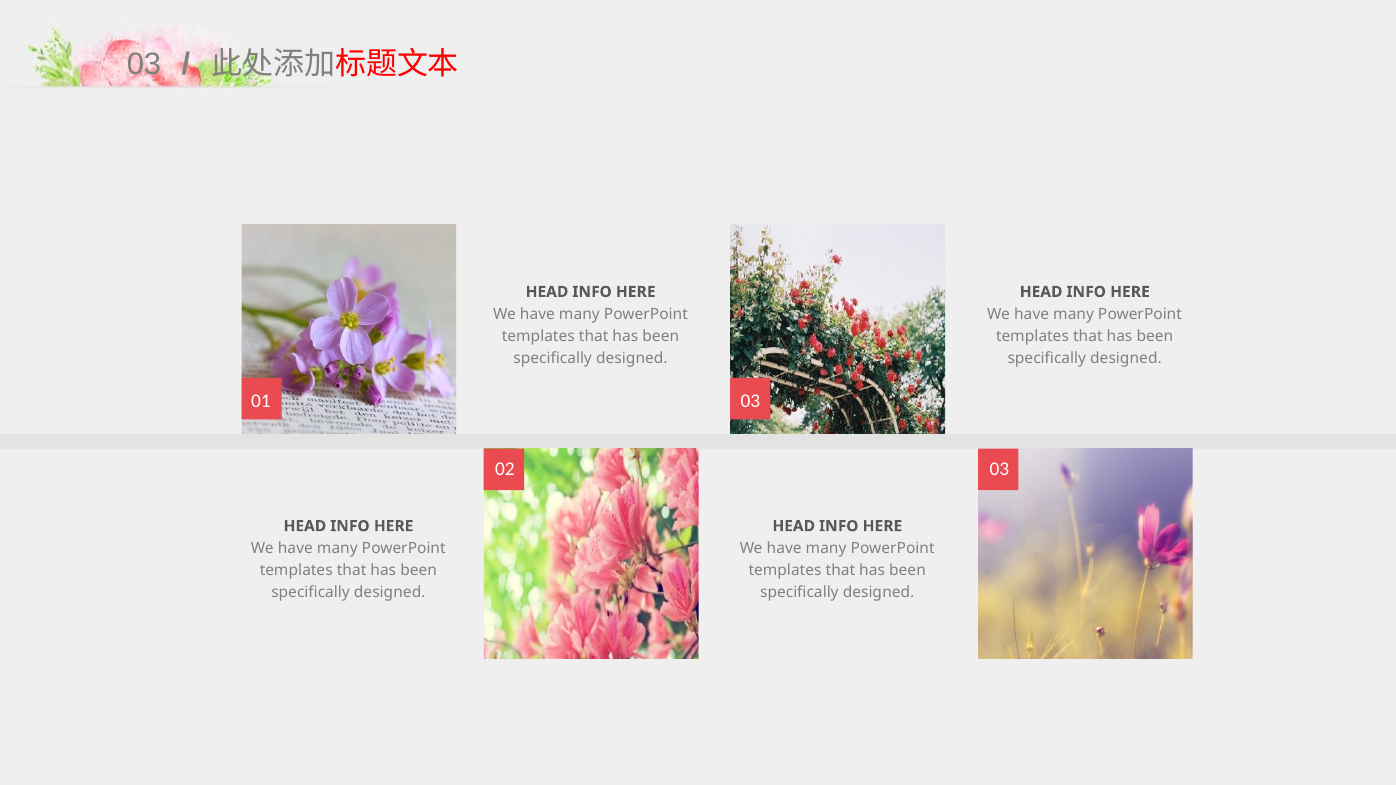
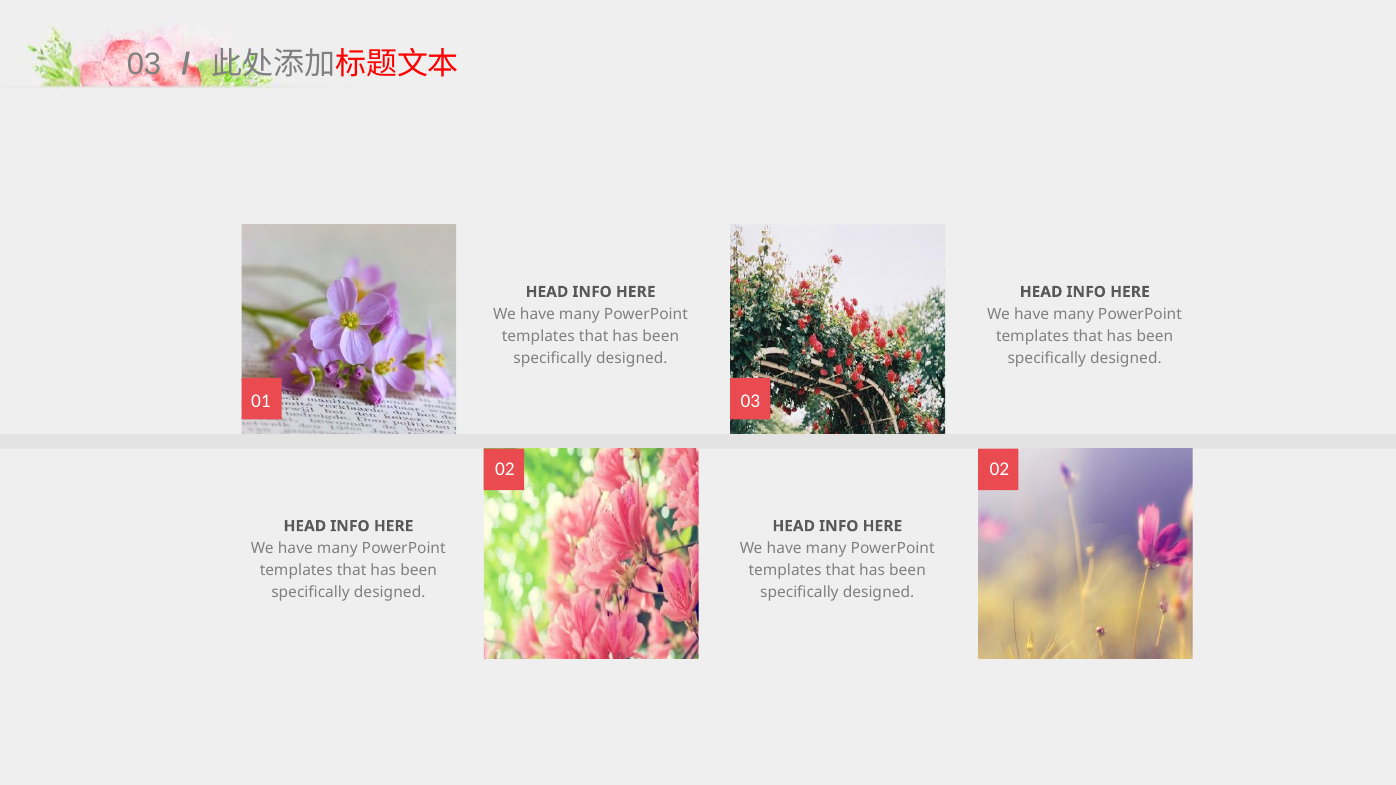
02 03: 03 -> 02
